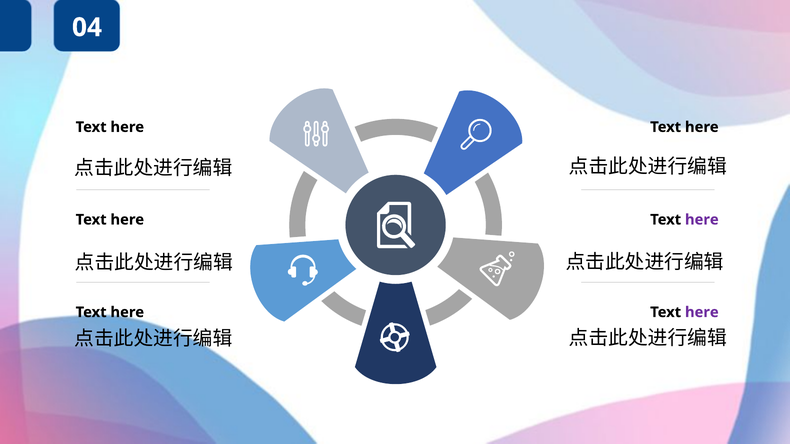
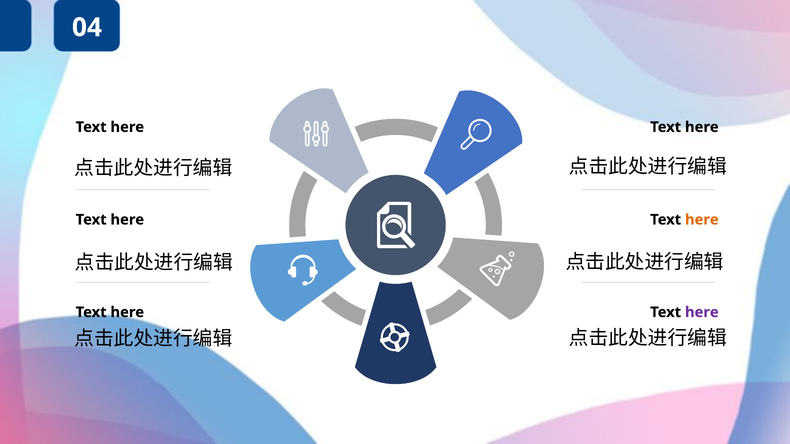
here at (702, 220) colour: purple -> orange
